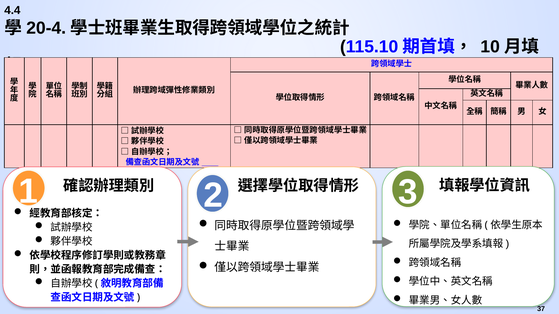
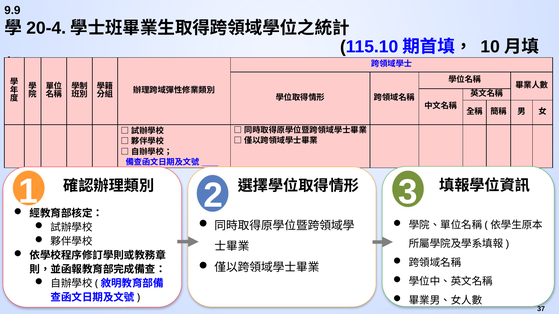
4.4: 4.4 -> 9.9
